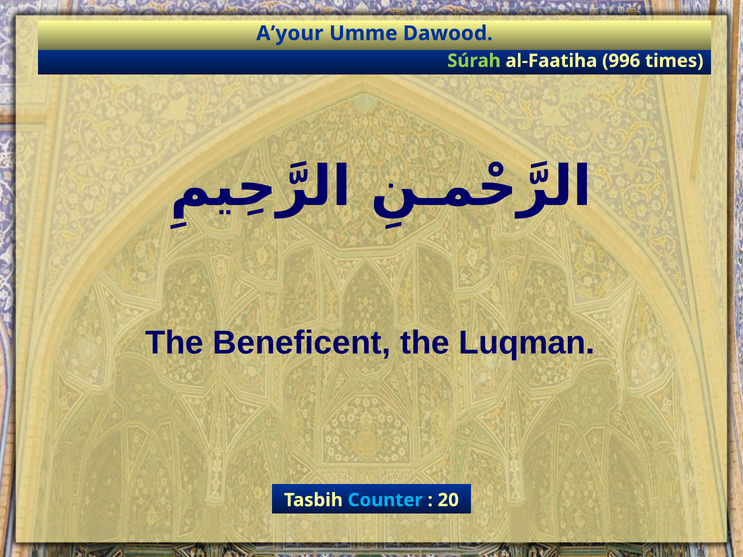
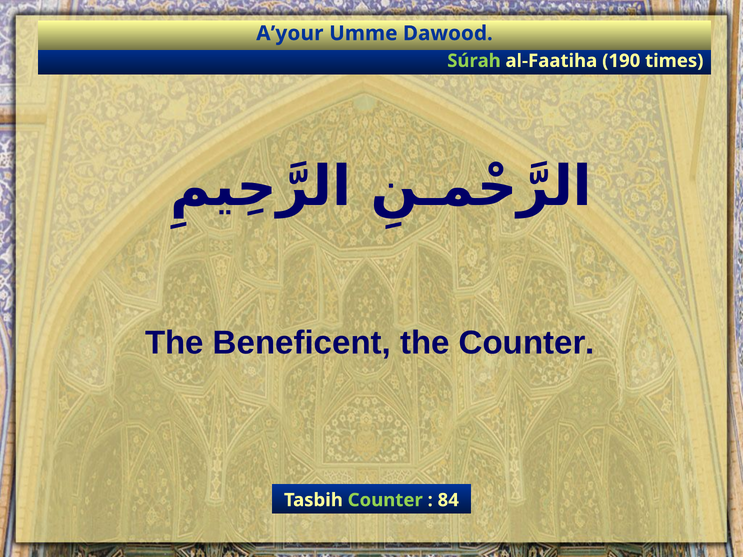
996: 996 -> 190
the Luqman: Luqman -> Counter
Counter at (385, 500) colour: light blue -> light green
20: 20 -> 84
